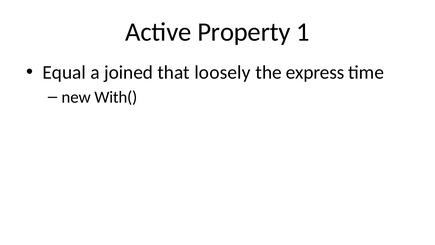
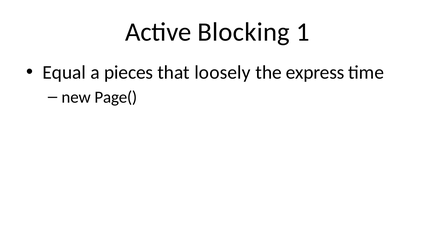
Property: Property -> Blocking
joined: joined -> pieces
With(: With( -> Page(
